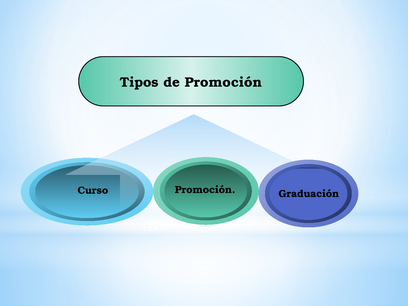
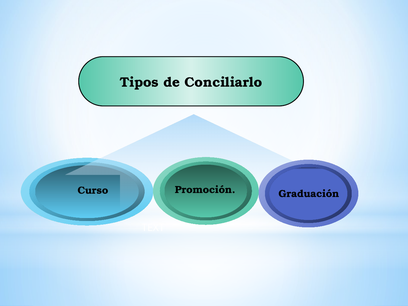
de Promoción: Promoción -> Conciliarlo
